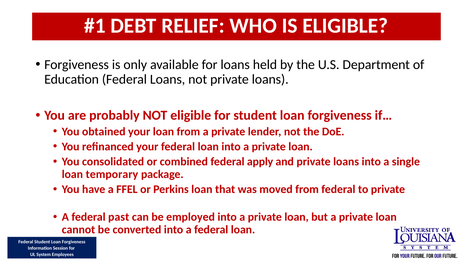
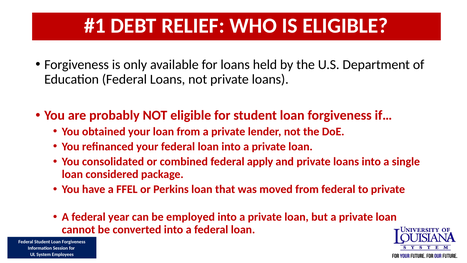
temporary: temporary -> considered
past: past -> year
